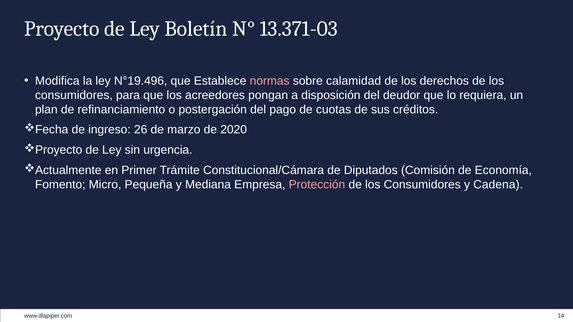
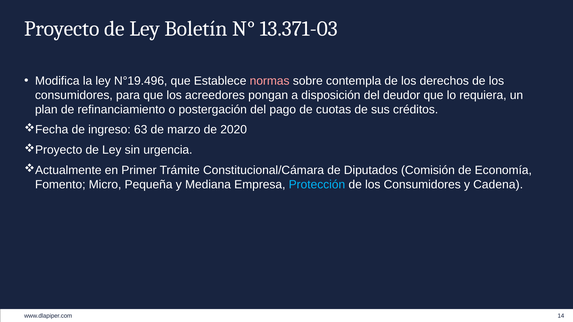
calamidad: calamidad -> contempla
26: 26 -> 63
Protección colour: pink -> light blue
